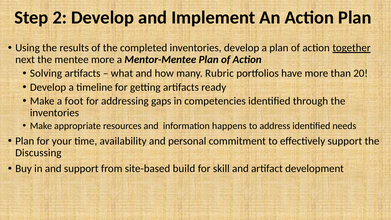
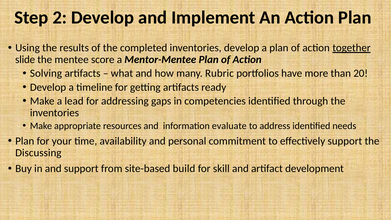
next: next -> slide
mentee more: more -> score
foot: foot -> lead
happens: happens -> evaluate
